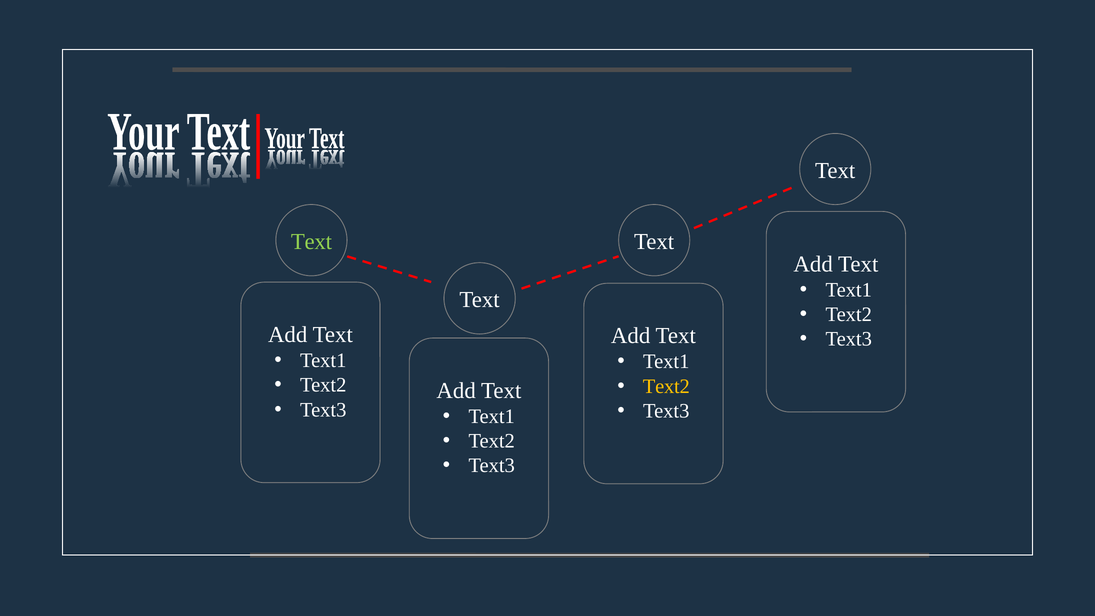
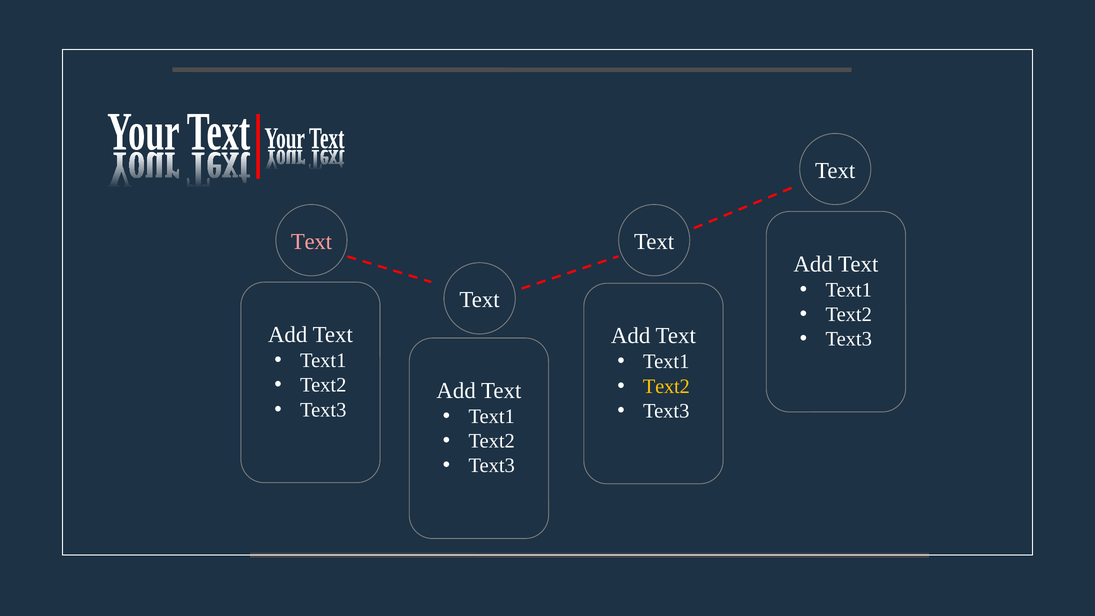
Text at (311, 242) colour: light green -> pink
